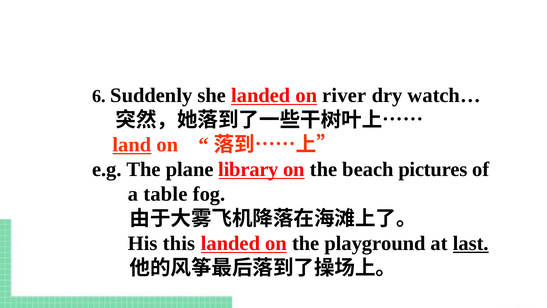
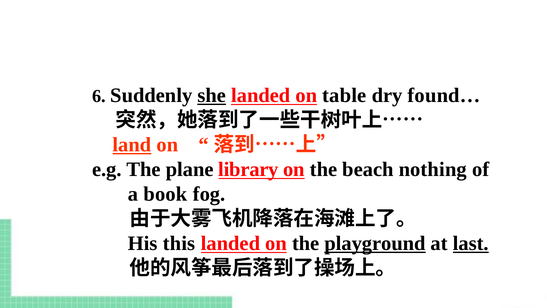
she underline: none -> present
river: river -> table
watch…: watch… -> found…
pictures: pictures -> nothing
table: table -> book
playground underline: none -> present
